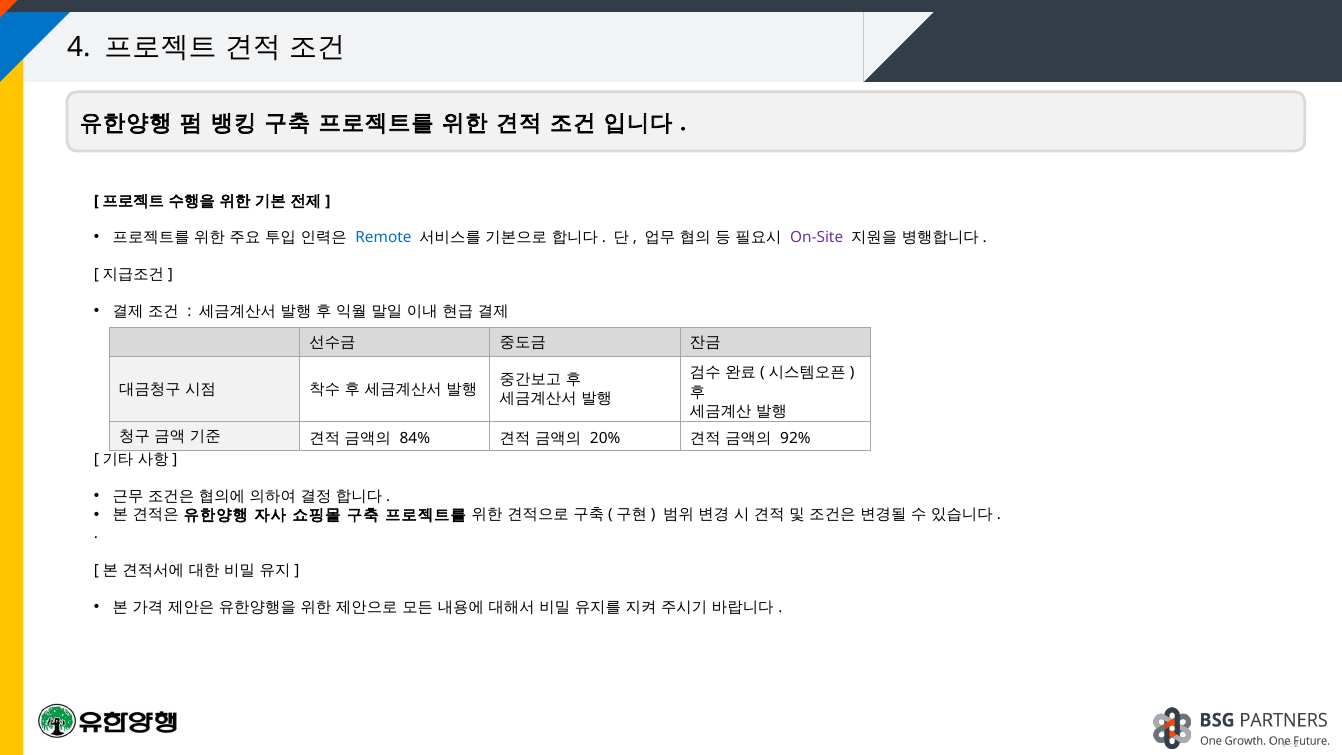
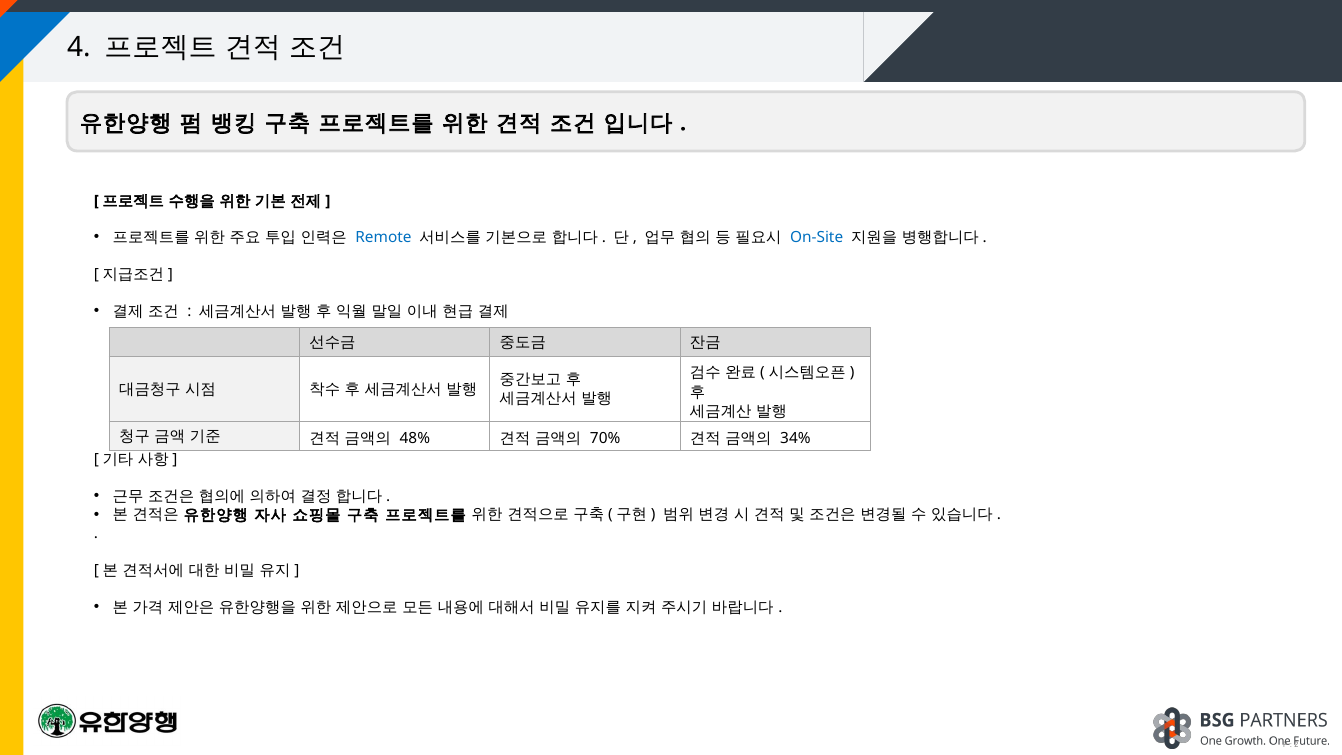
On-Site colour: purple -> blue
84%: 84% -> 48%
20%: 20% -> 70%
92%: 92% -> 34%
